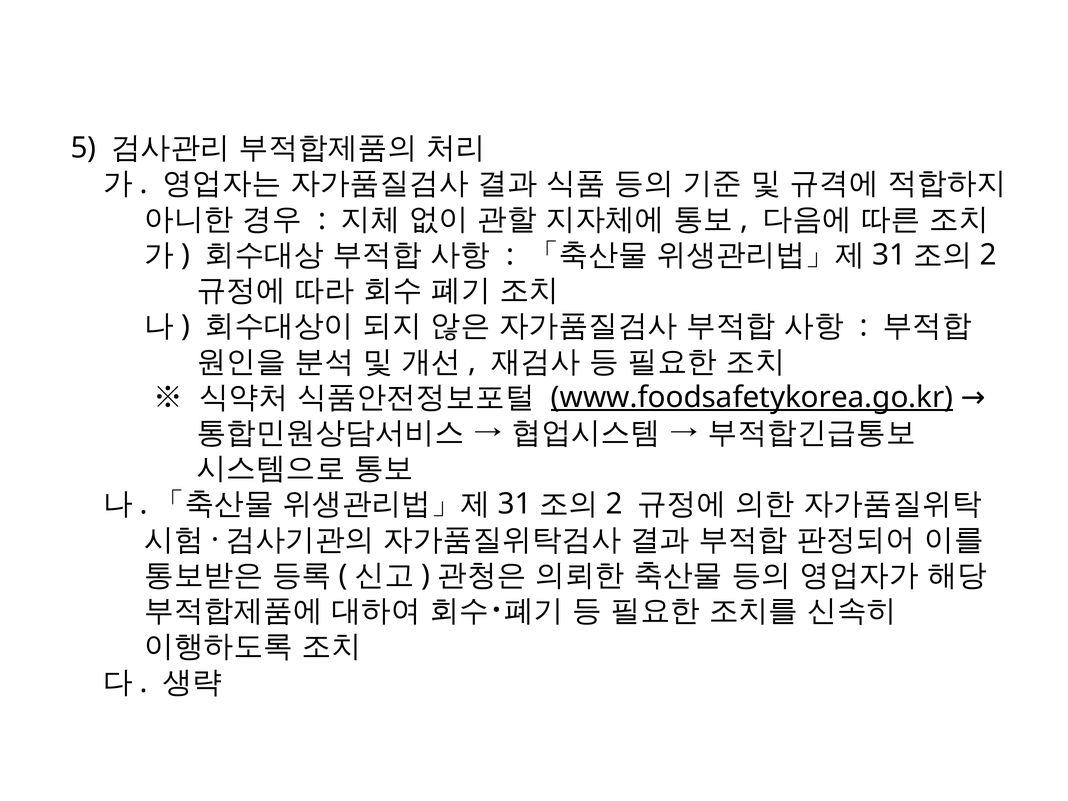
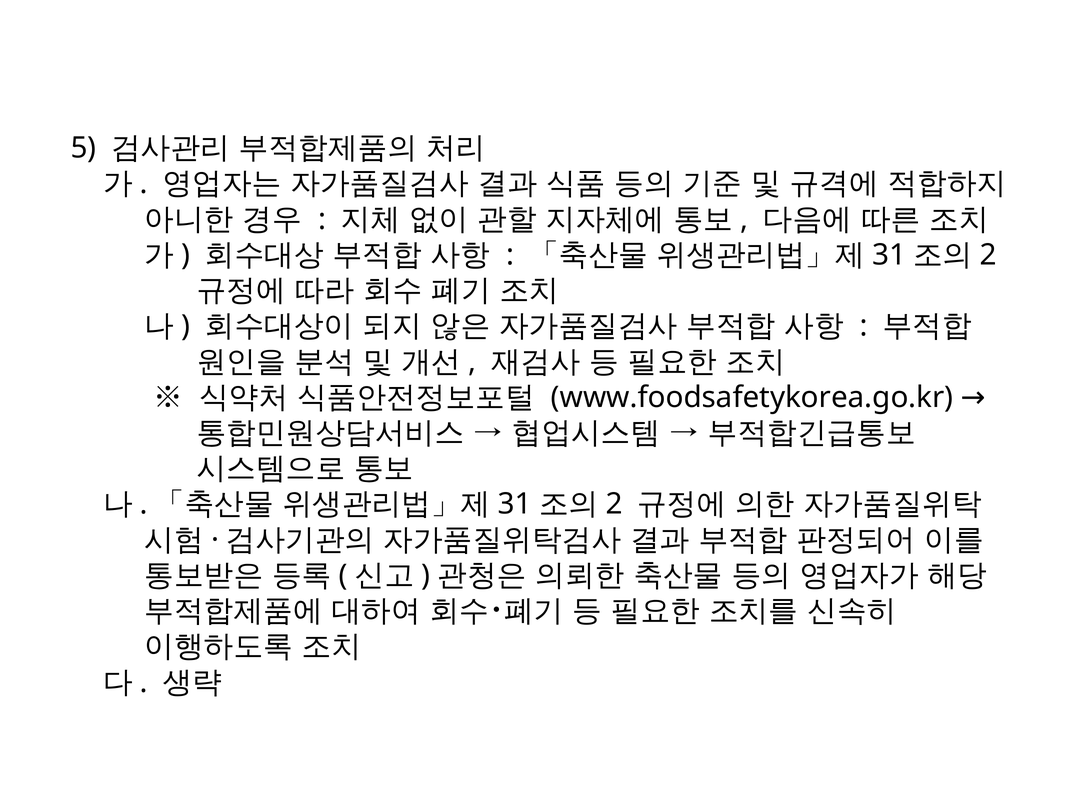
www.foodsafetykorea.go.kr underline: present -> none
